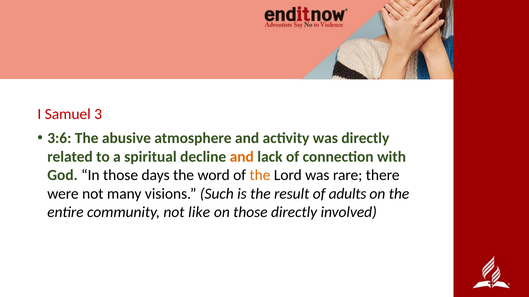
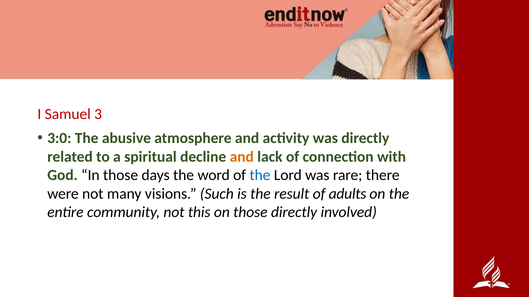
3:6: 3:6 -> 3:0
the at (260, 175) colour: orange -> blue
like: like -> this
